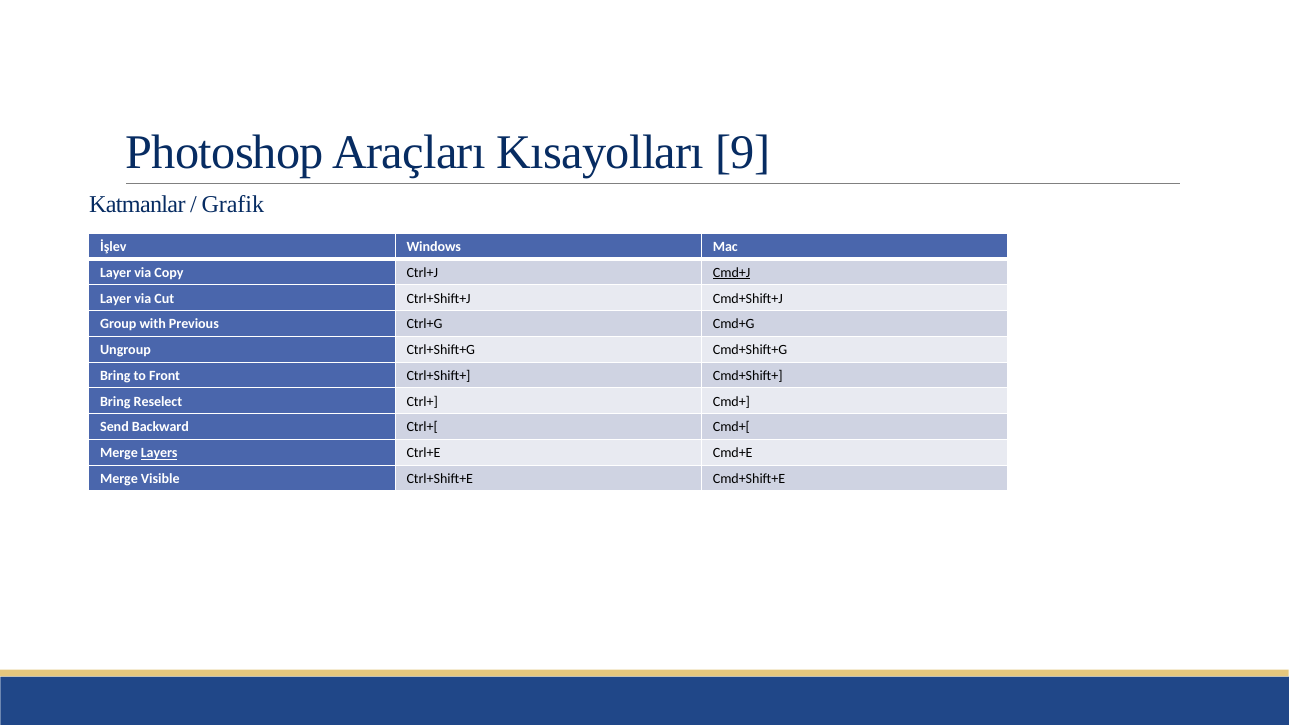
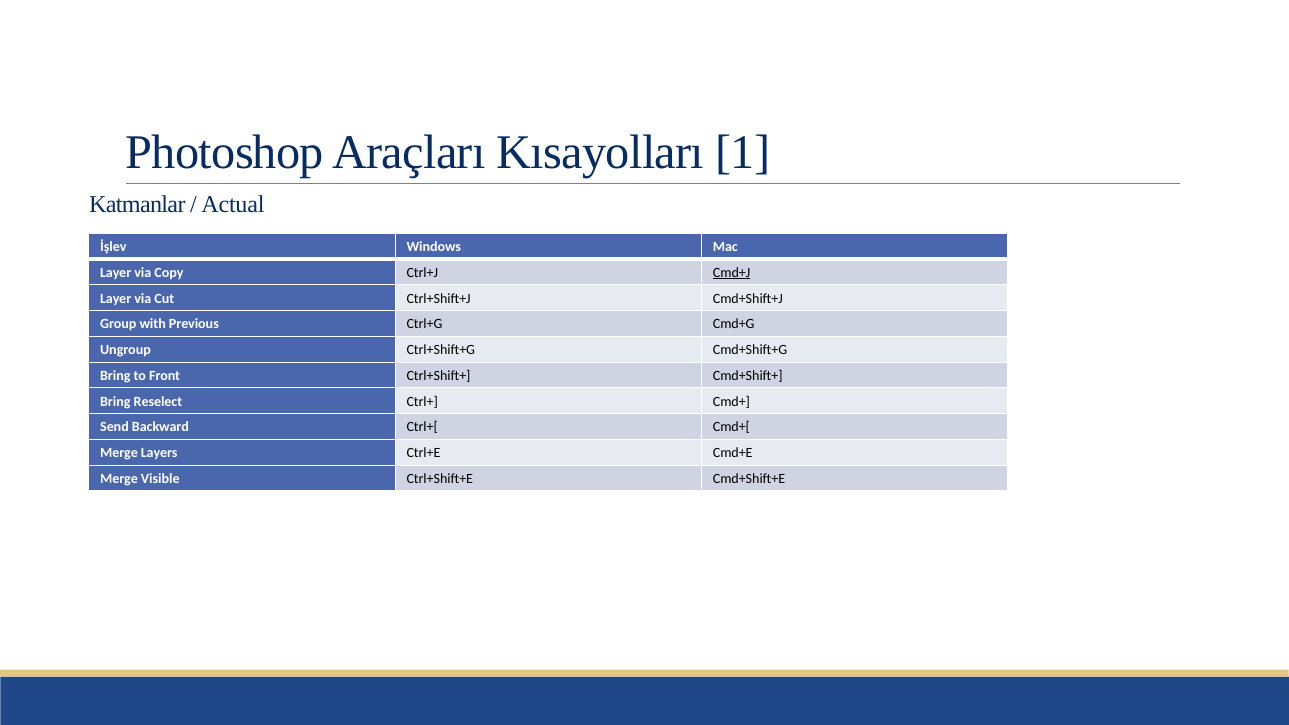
9: 9 -> 1
Grafik: Grafik -> Actual
Layers underline: present -> none
